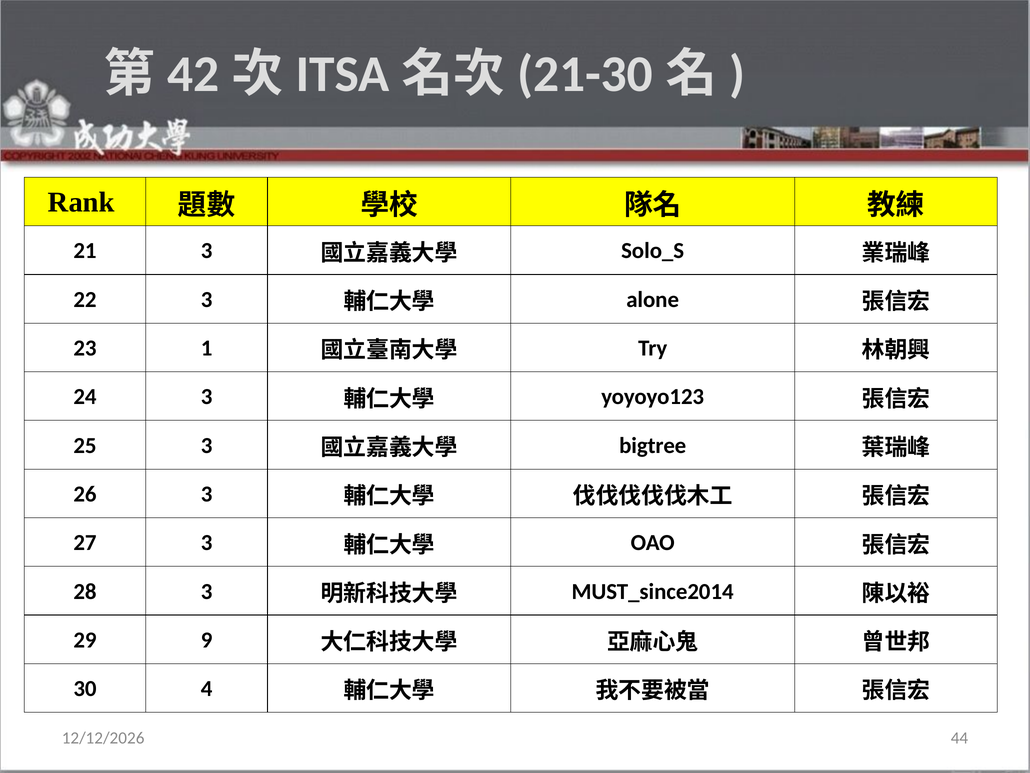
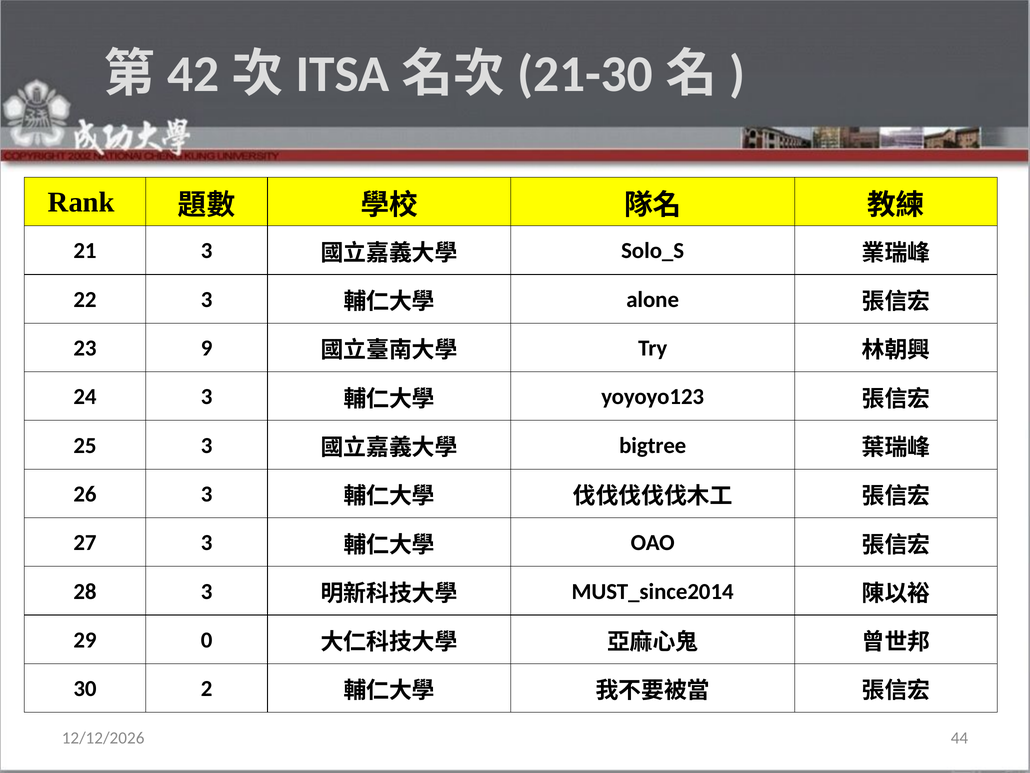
1: 1 -> 9
9: 9 -> 0
4: 4 -> 2
